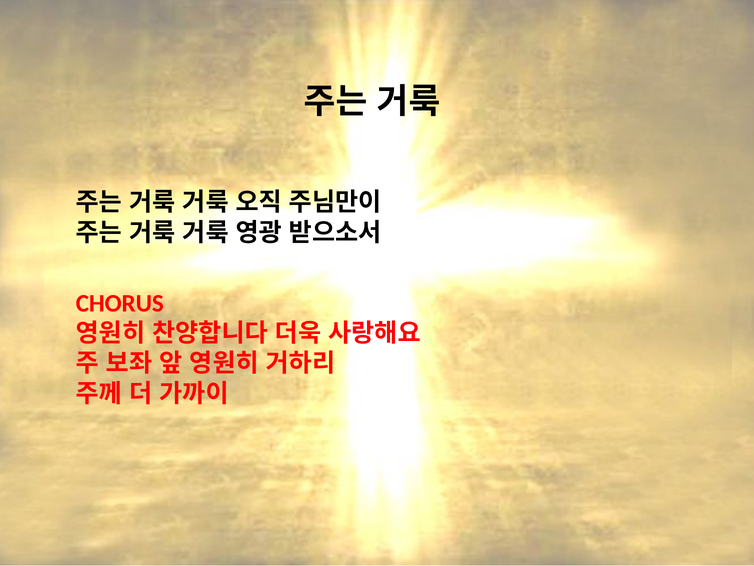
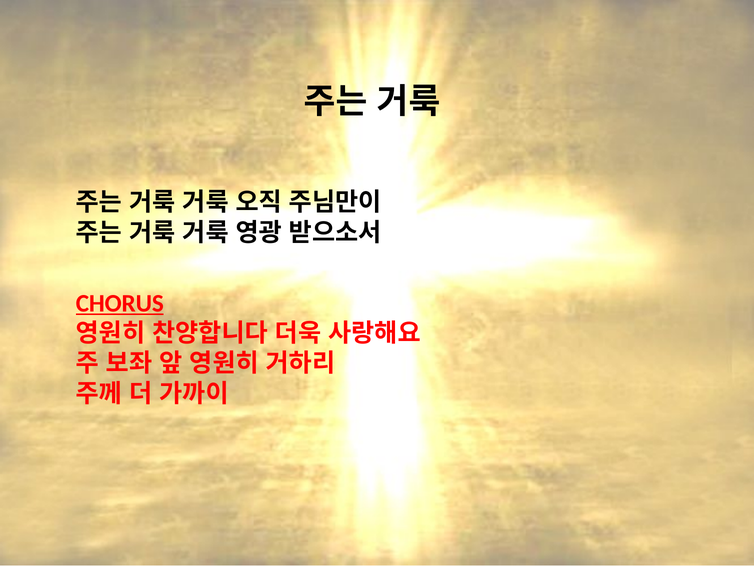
CHORUS underline: none -> present
